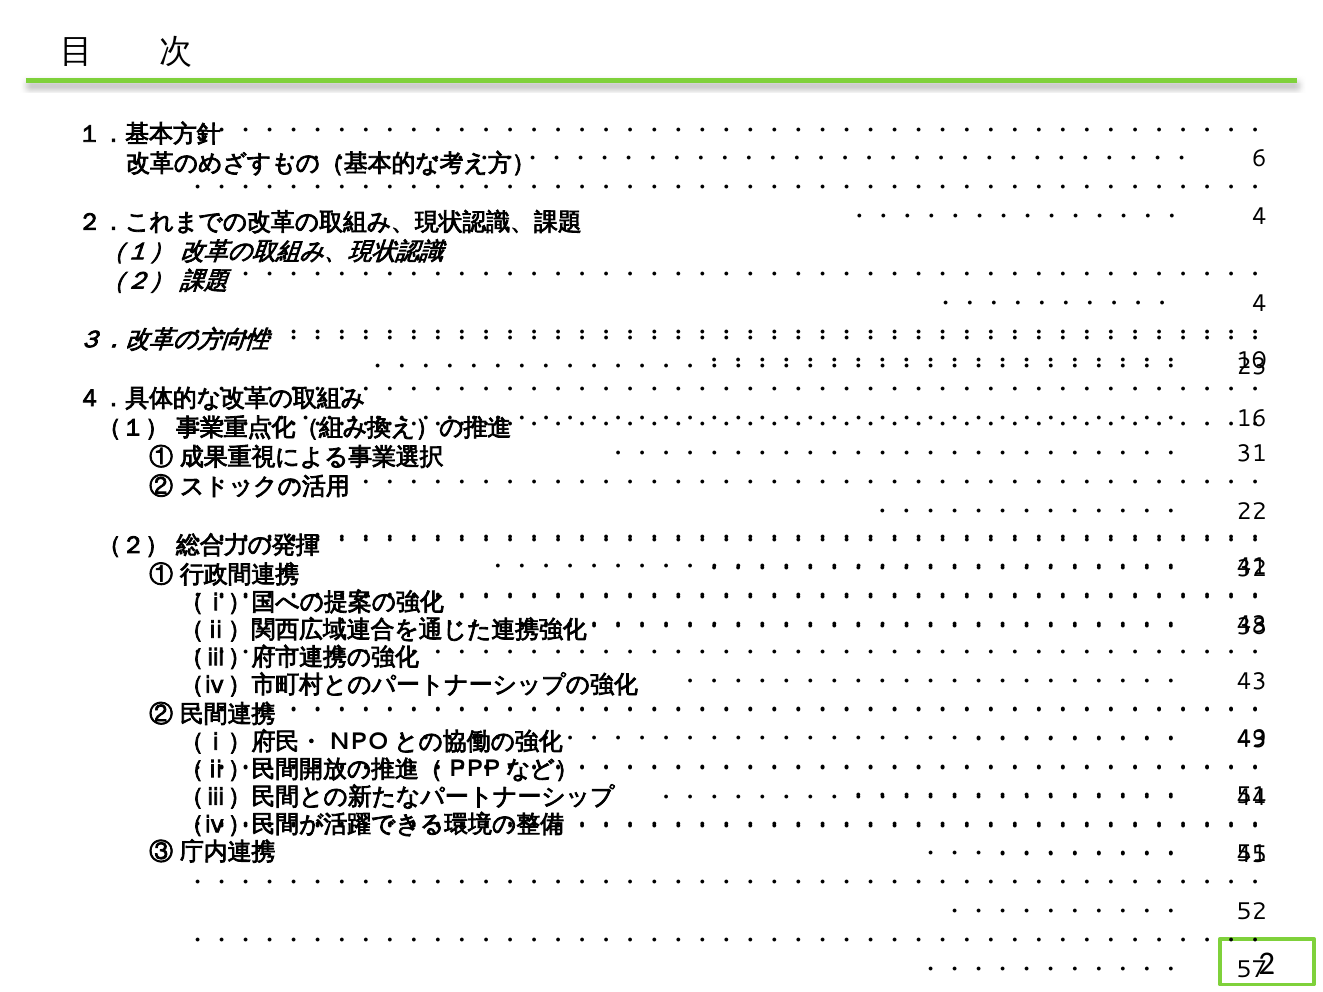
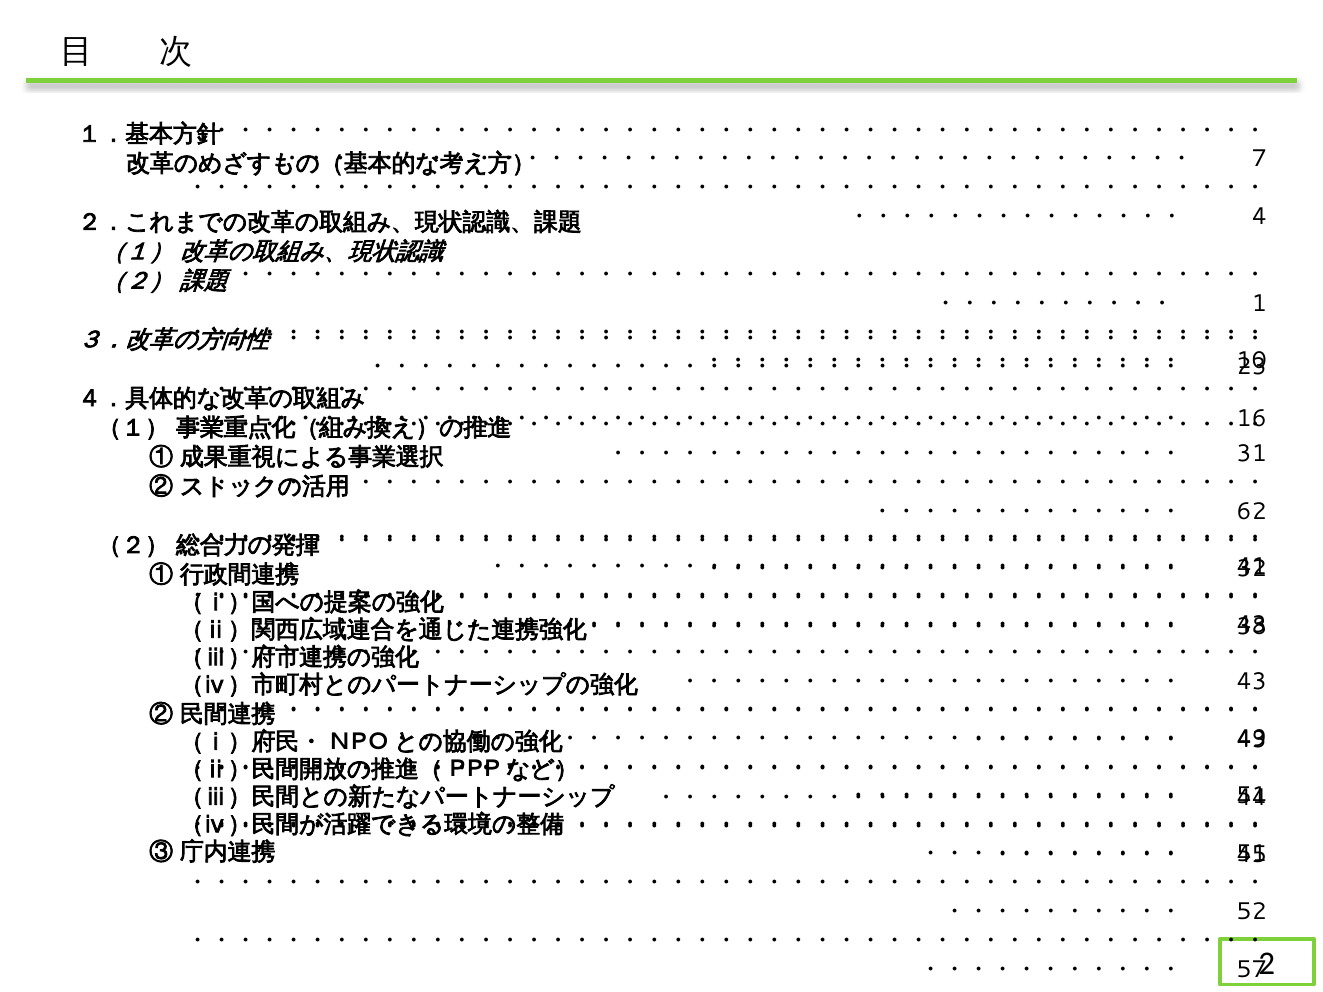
6: 6 -> 7
4 at (1259, 303): 4 -> 1
22: 22 -> 62
